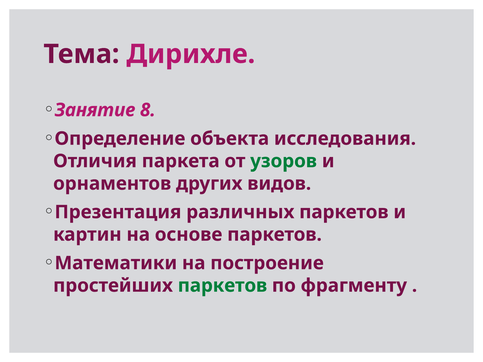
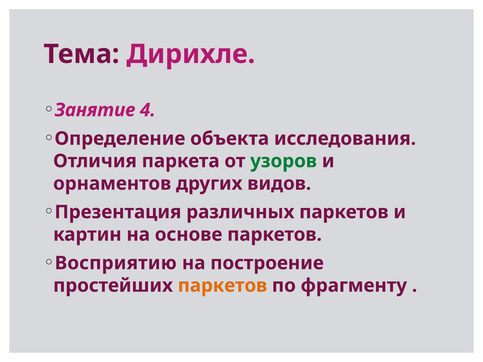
8: 8 -> 4
Математики: Математики -> Восприятию
паркетов at (222, 286) colour: green -> orange
